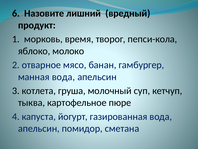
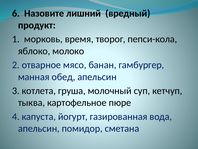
манная вода: вода -> обед
